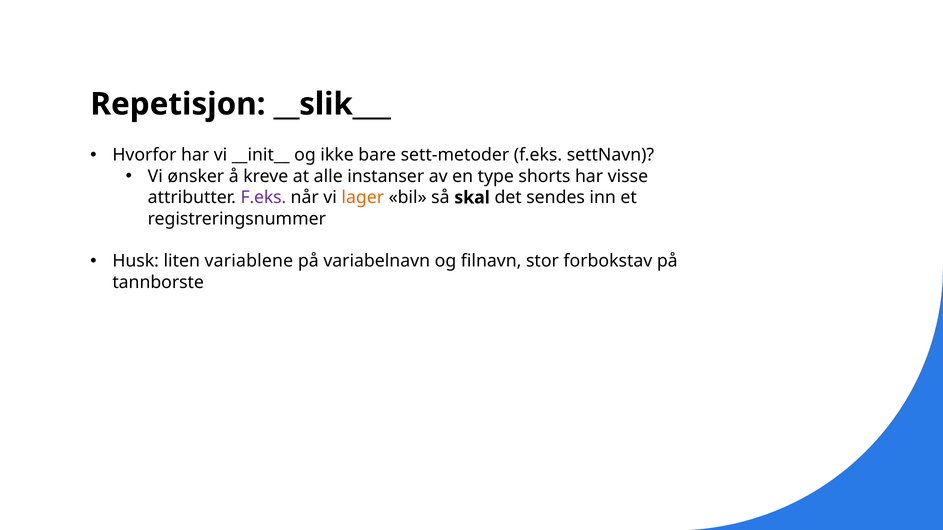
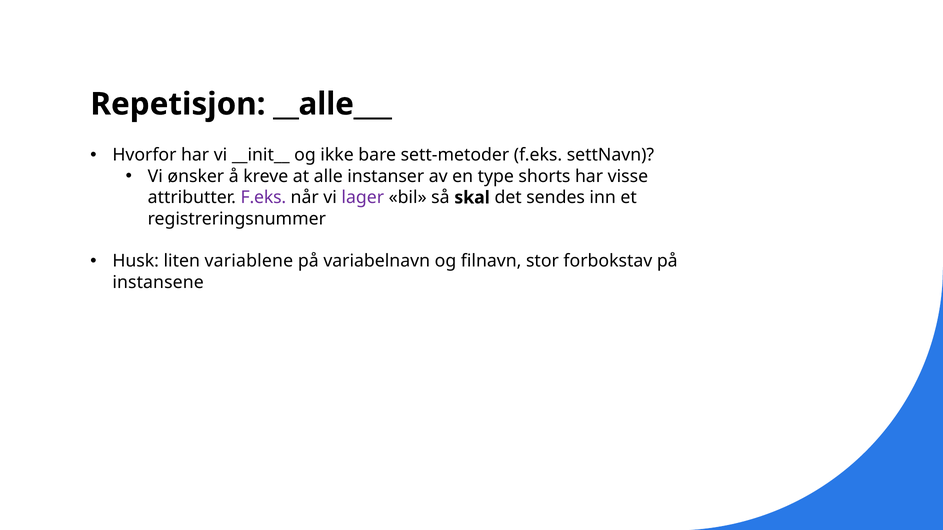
__slik___: __slik___ -> __alle___
lager colour: orange -> purple
tannborste: tannborste -> instansene
